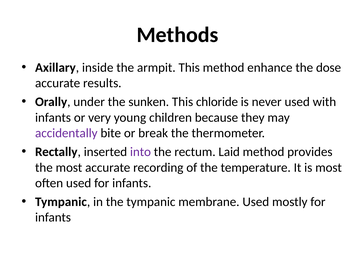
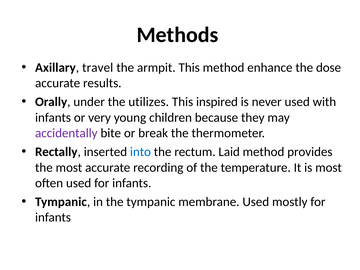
inside: inside -> travel
sunken: sunken -> utilizes
chloride: chloride -> inspired
into colour: purple -> blue
